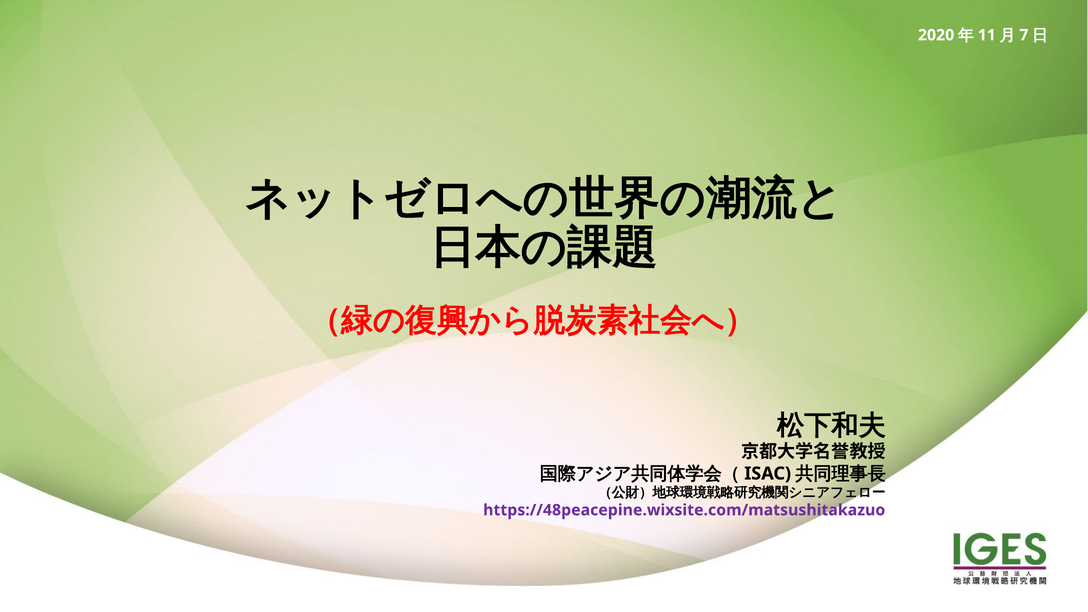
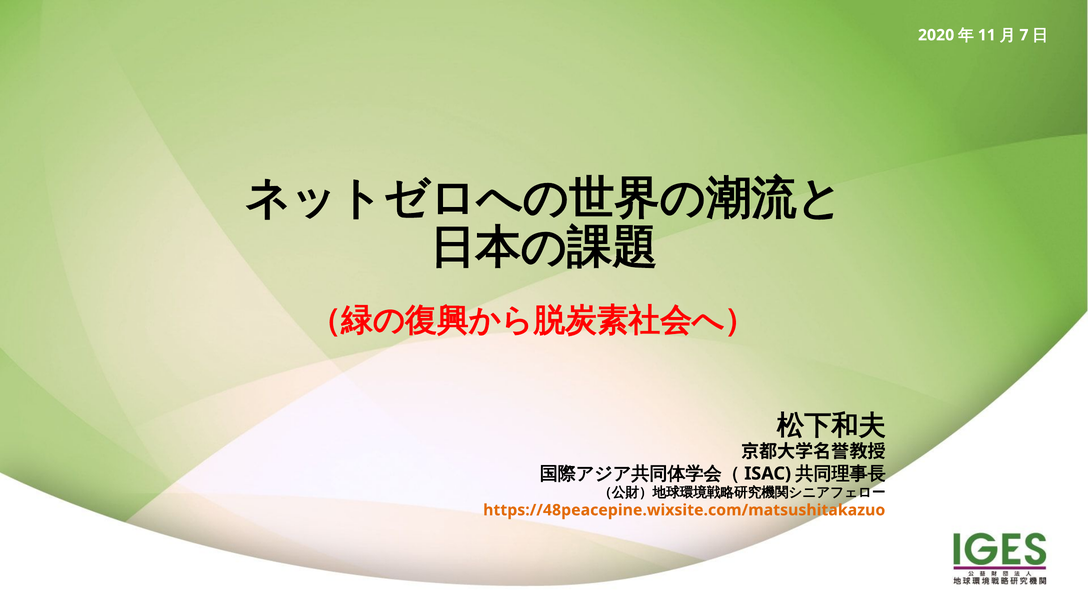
https://48peacepine.wixsite.com/matsushitakazuo colour: purple -> orange
